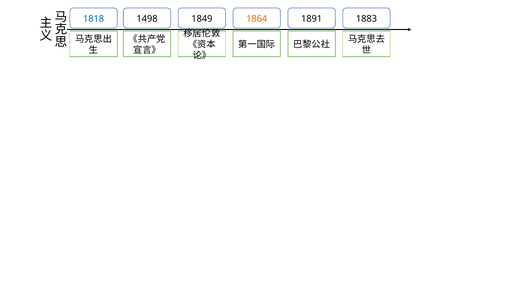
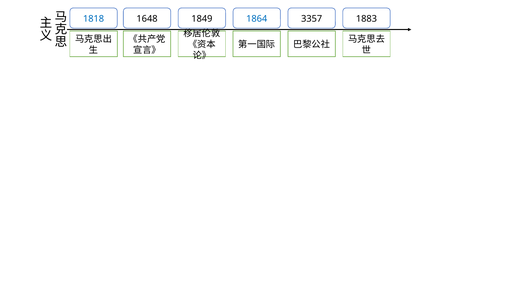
1498: 1498 -> 1648
1864 colour: orange -> blue
1891: 1891 -> 3357
